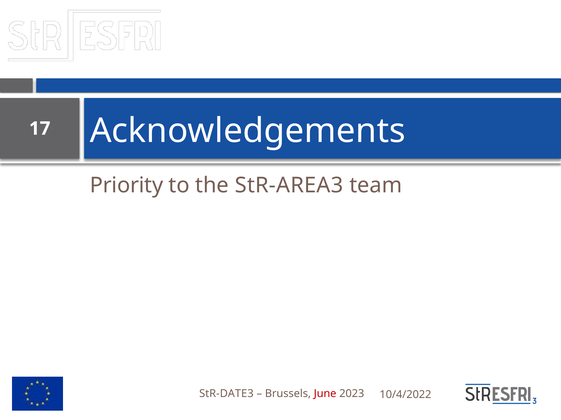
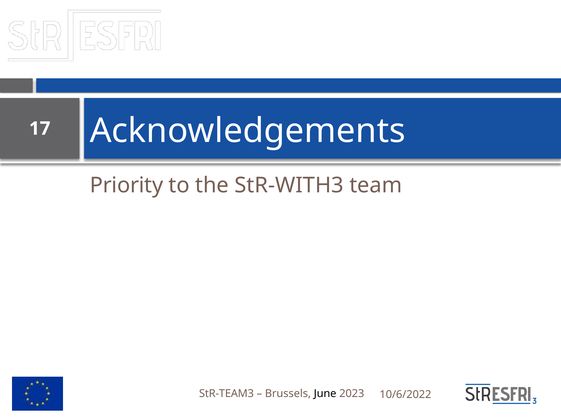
StR-AREA3: StR-AREA3 -> StR-WITH3
StR-DATE3: StR-DATE3 -> StR-TEAM3
June colour: red -> black
10/4/2022: 10/4/2022 -> 10/6/2022
